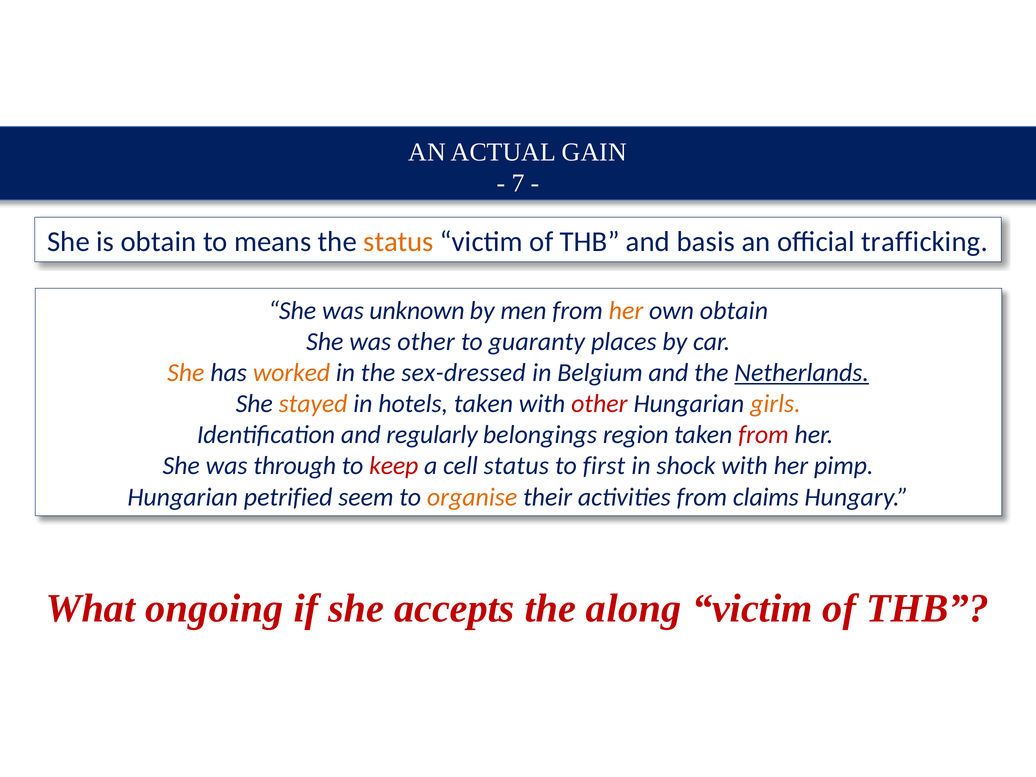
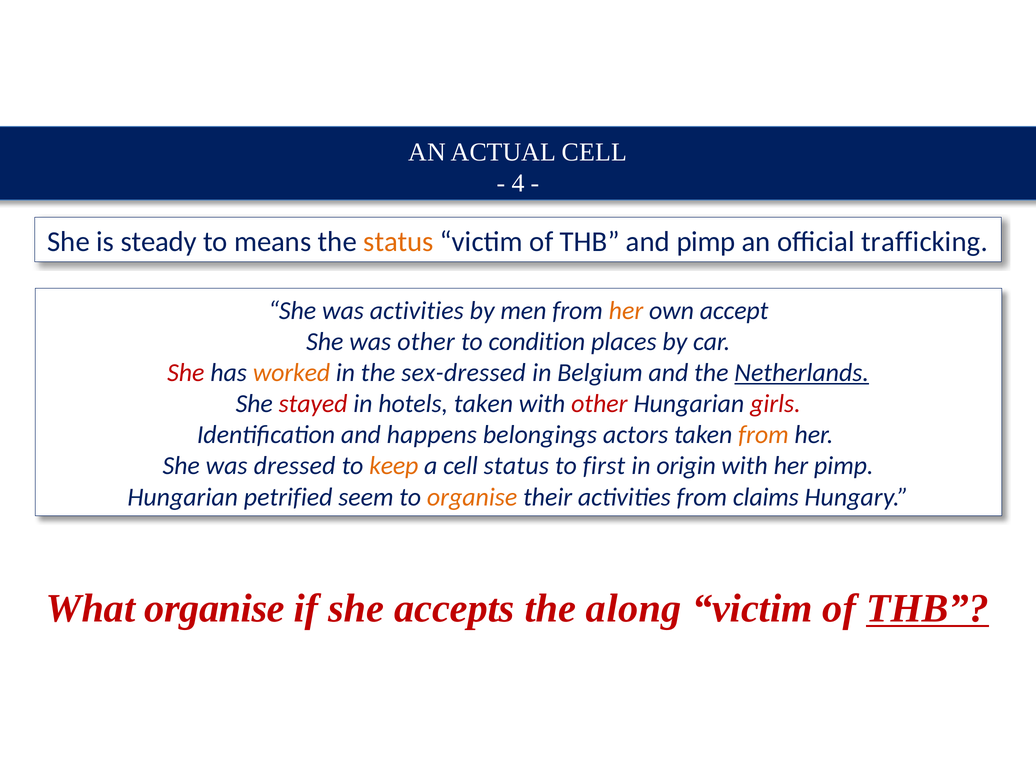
ACTUAL GAIN: GAIN -> CELL
7: 7 -> 4
is obtain: obtain -> steady
and basis: basis -> pimp
was unknown: unknown -> activities
own obtain: obtain -> accept
guaranty: guaranty -> condition
She at (186, 373) colour: orange -> red
stayed colour: orange -> red
girls colour: orange -> red
regularly: regularly -> happens
region: region -> actors
from at (763, 435) colour: red -> orange
through: through -> dressed
keep colour: red -> orange
shock: shock -> origin
What ongoing: ongoing -> organise
THB at (928, 609) underline: none -> present
